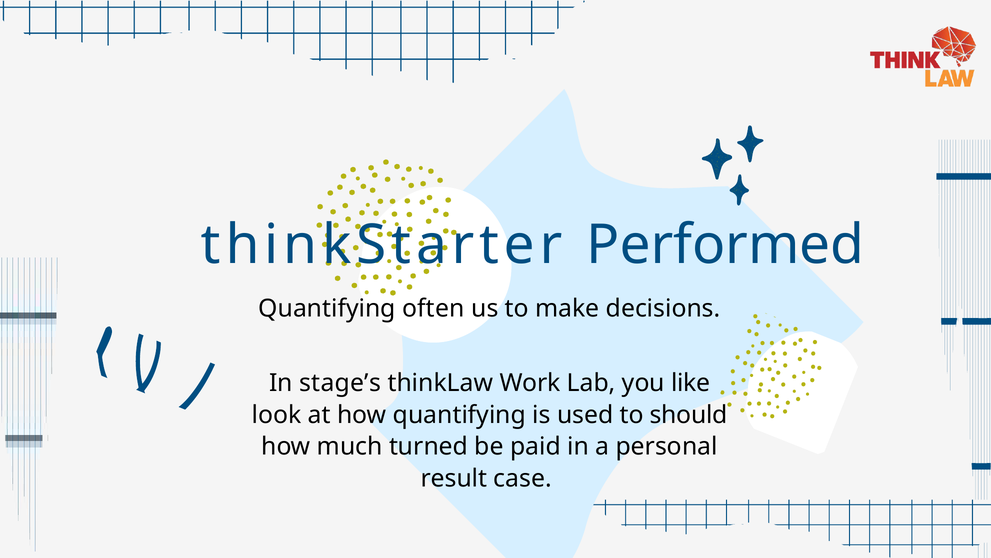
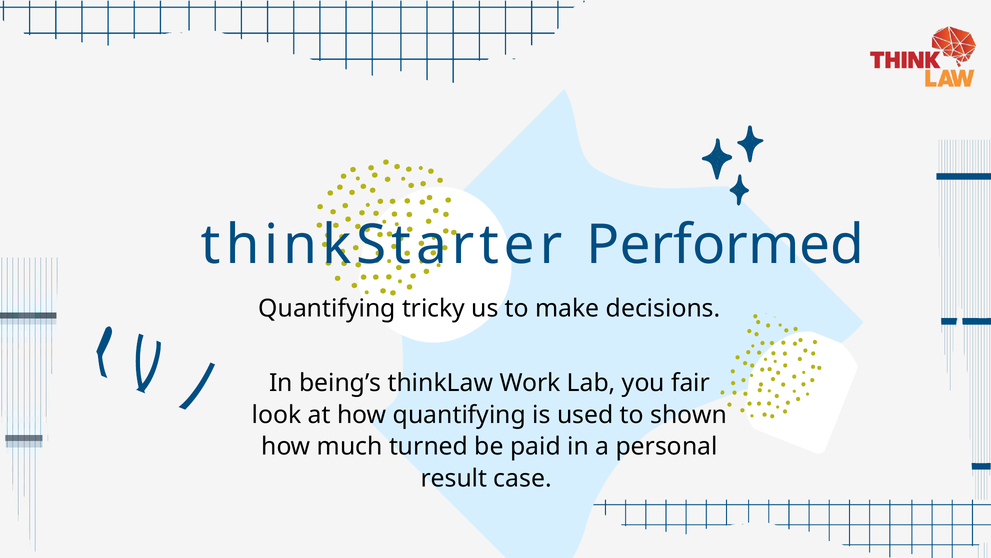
often: often -> tricky
stage’s: stage’s -> being’s
like: like -> fair
should: should -> shown
